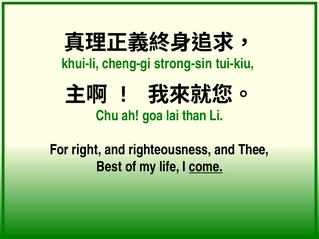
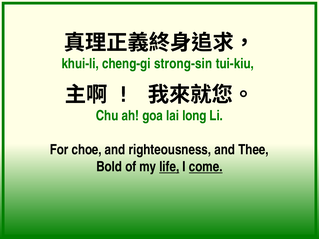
than: than -> long
right: right -> choe
Best: Best -> Bold
life underline: none -> present
